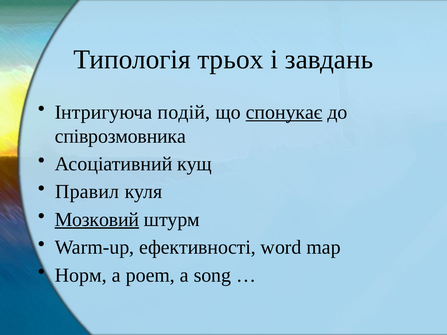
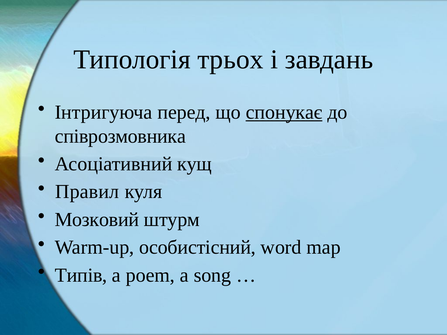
подій: подій -> перед
Мозковий underline: present -> none
ефективності: ефективності -> особистісний
Норм: Норм -> Типів
